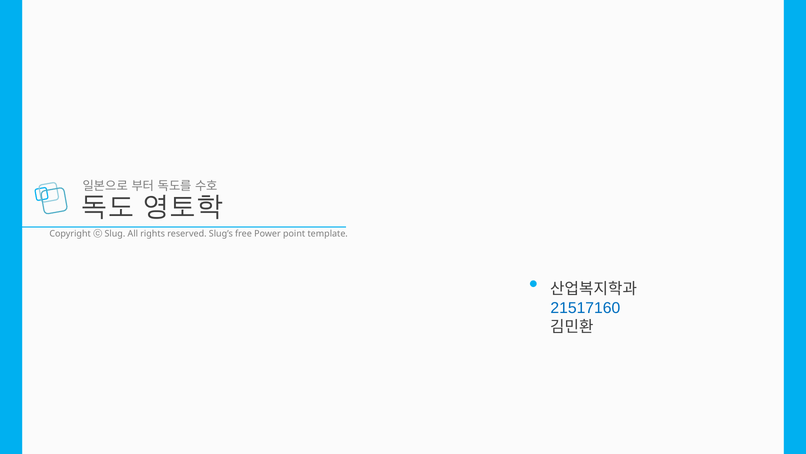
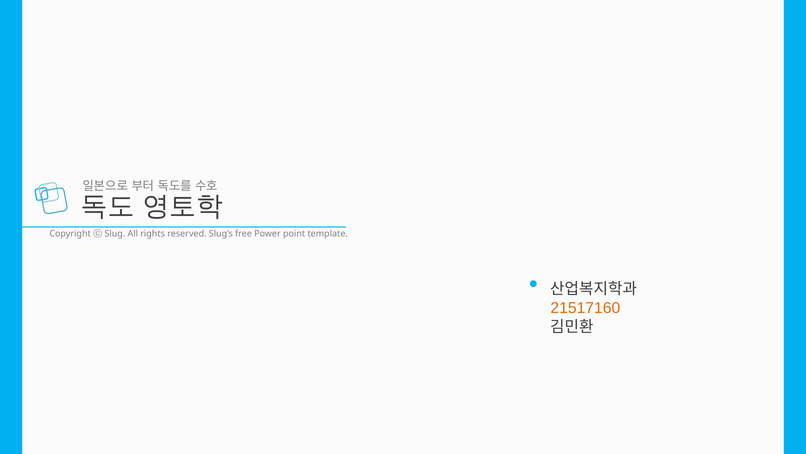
21517160 colour: blue -> orange
